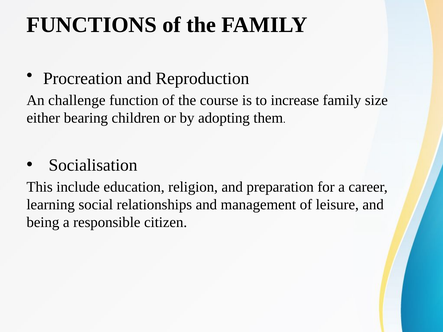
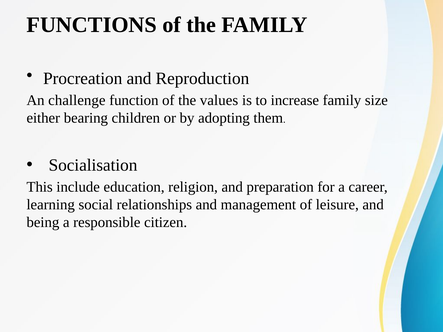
course: course -> values
